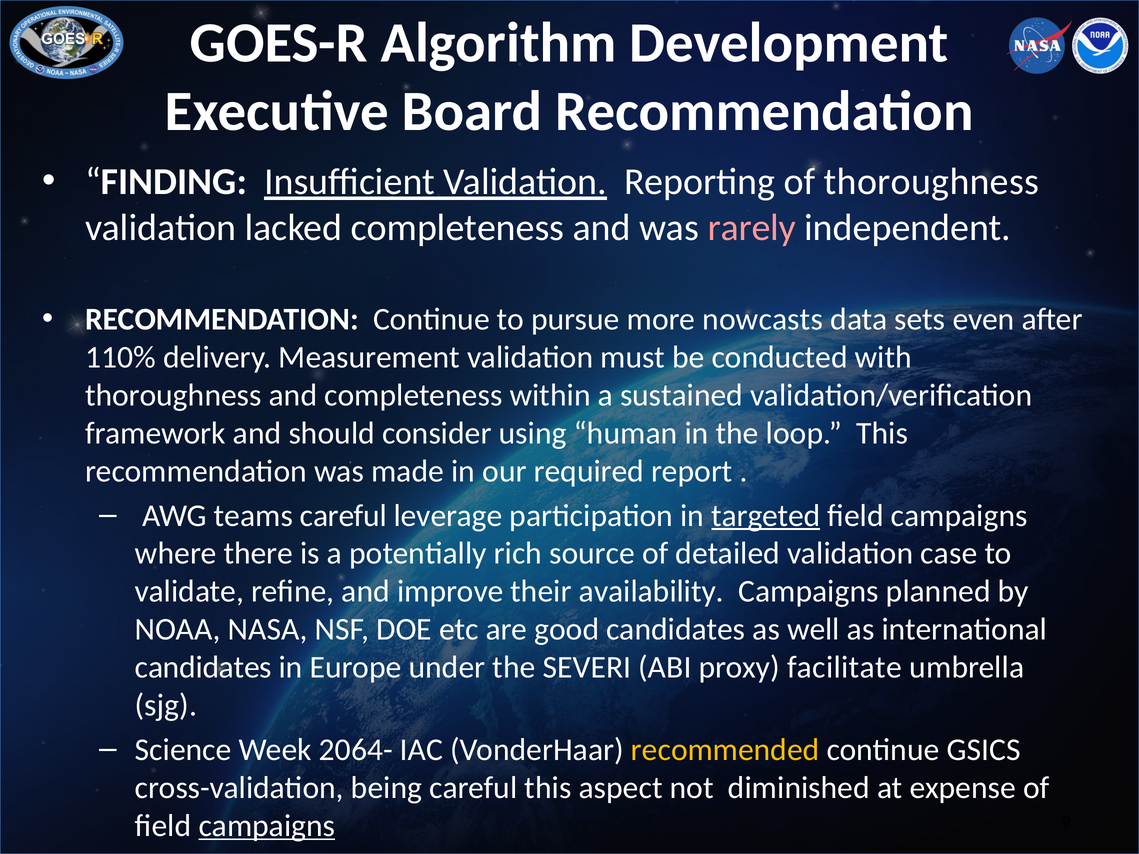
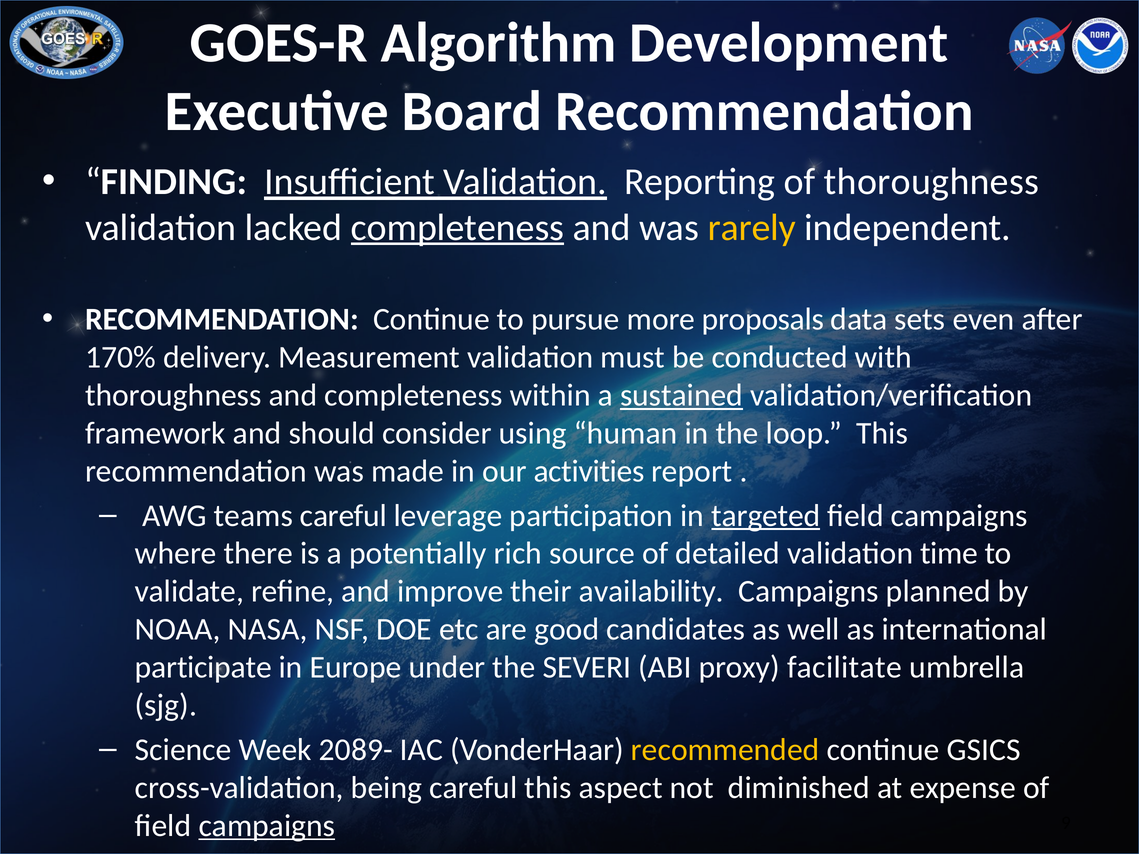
completeness at (458, 228) underline: none -> present
rarely colour: pink -> yellow
nowcasts: nowcasts -> proposals
110%: 110% -> 170%
sustained underline: none -> present
required: required -> activities
case: case -> time
candidates at (203, 668): candidates -> participate
2064-: 2064- -> 2089-
